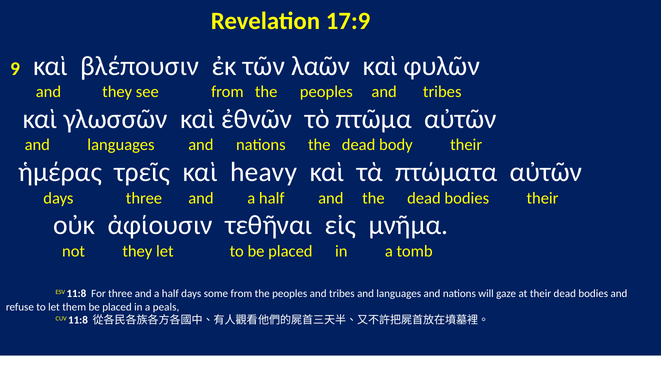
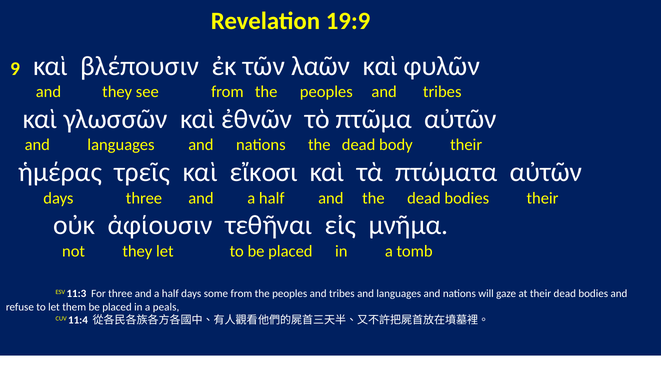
17:9: 17:9 -> 19:9
heavy: heavy -> εἴκοσι
ESV 11:8: 11:8 -> 11:3
CUV 11:8: 11:8 -> 11:4
